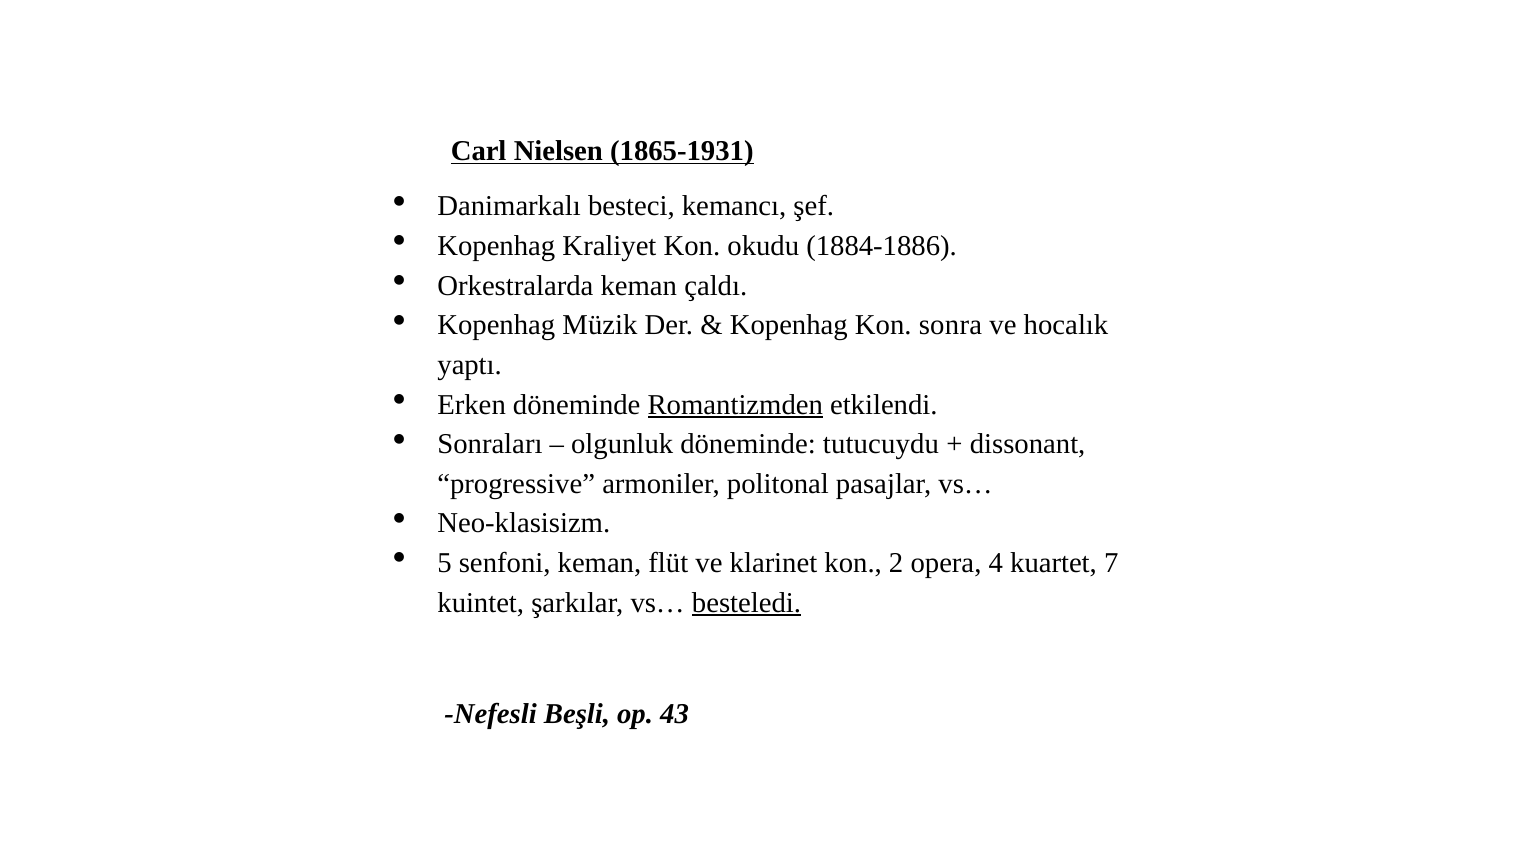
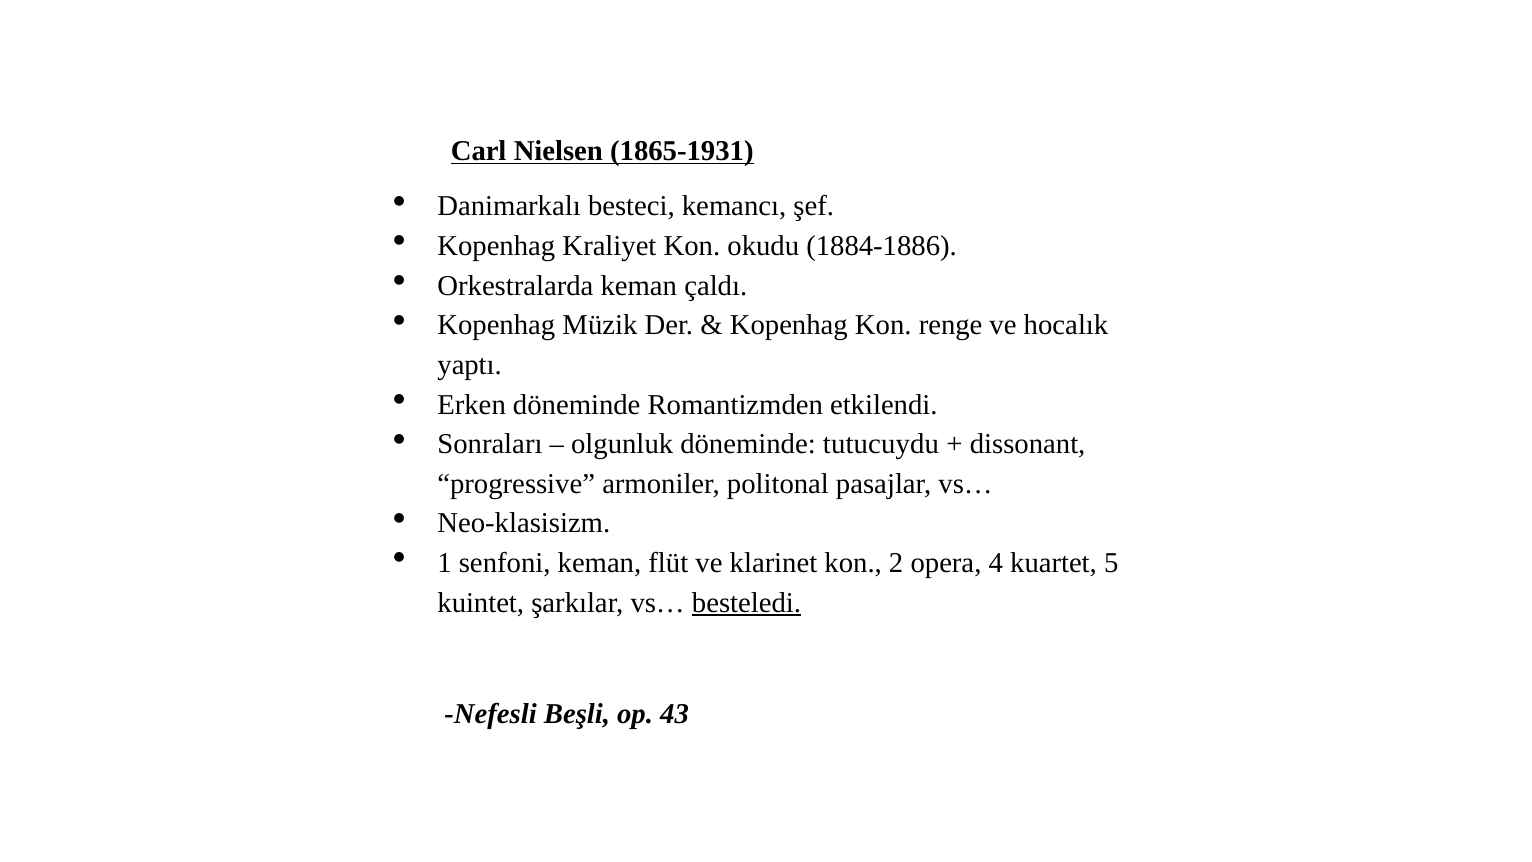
sonra: sonra -> renge
Romantizmden underline: present -> none
5: 5 -> 1
7: 7 -> 5
